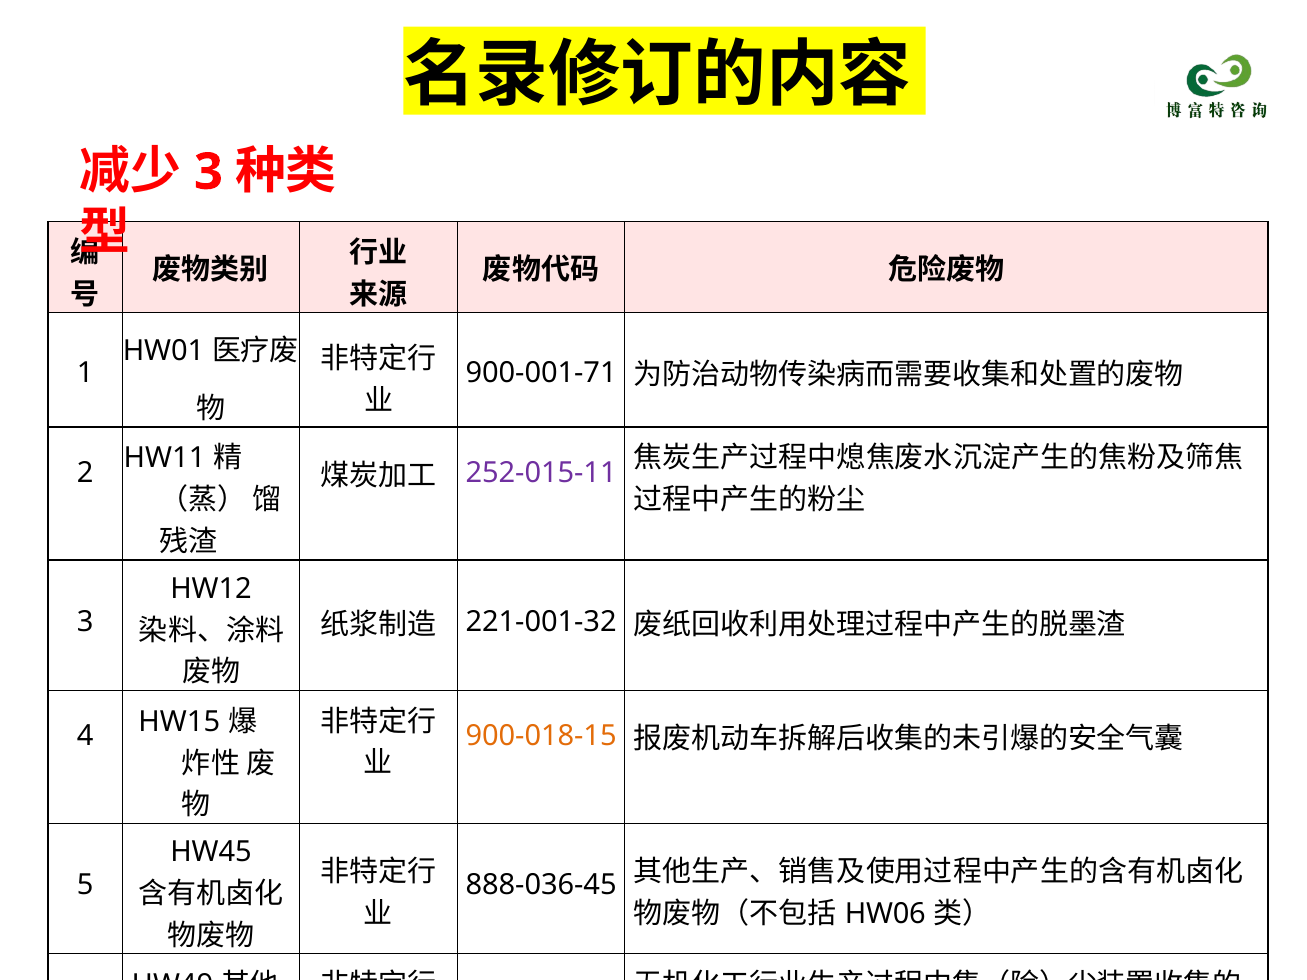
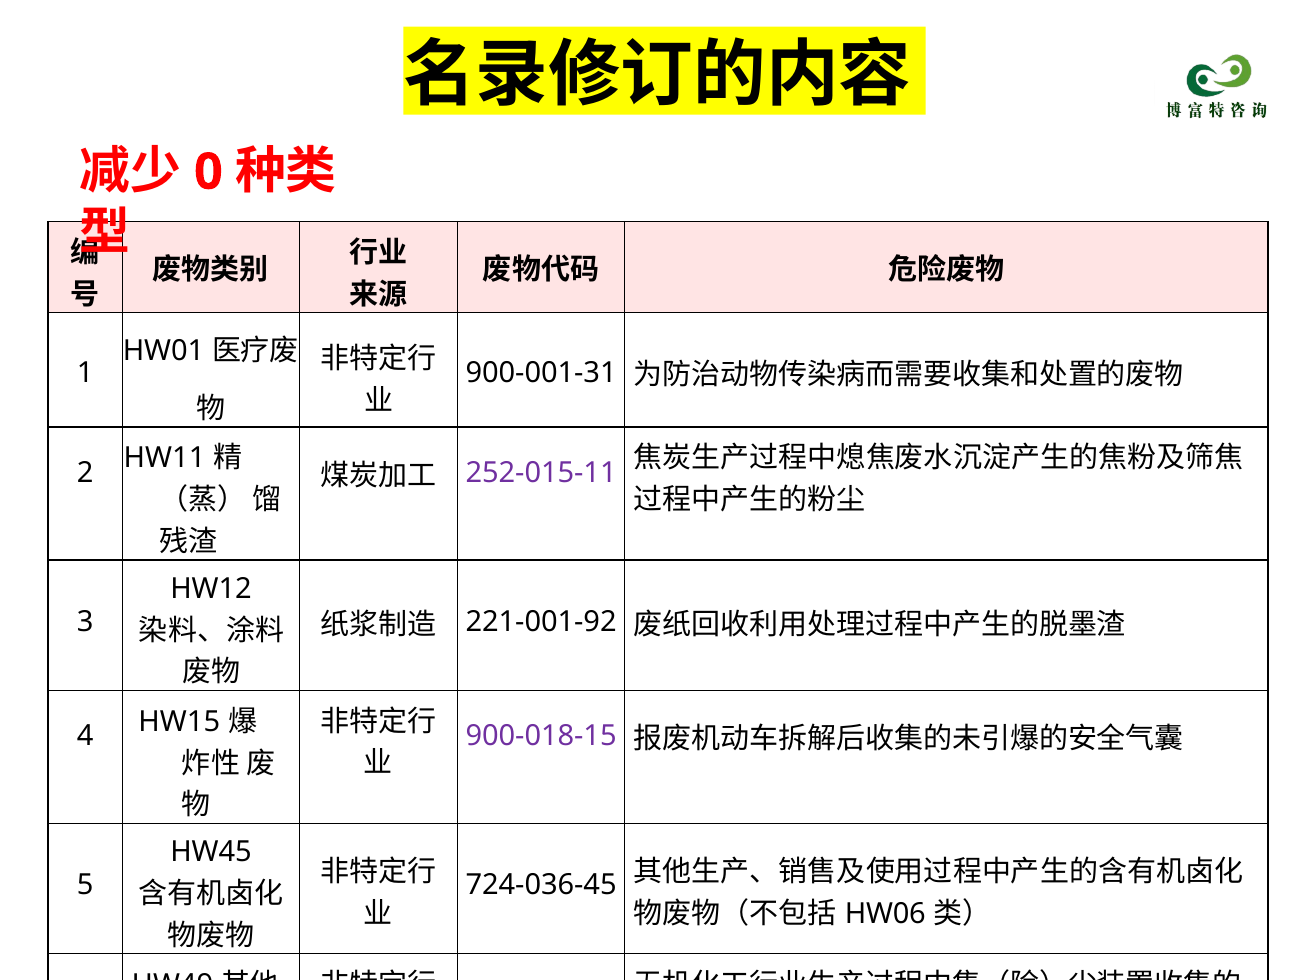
3 at (208, 172): 3 -> 0
900-001-71: 900-001-71 -> 900-001-31
221-001-32: 221-001-32 -> 221-001-92
900-018-15 colour: orange -> purple
888-036-45: 888-036-45 -> 724-036-45
